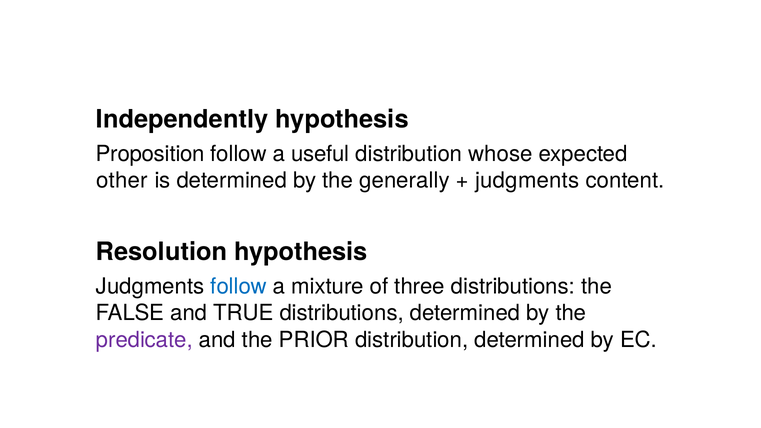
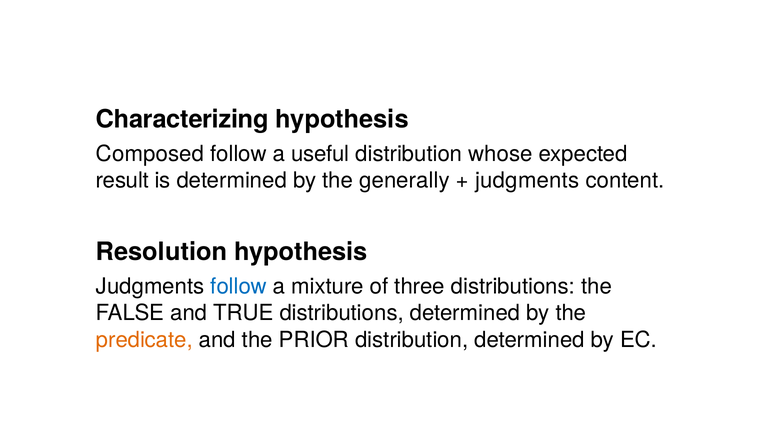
Independently: Independently -> Characterizing
Proposition: Proposition -> Composed
other: other -> result
predicate colour: purple -> orange
